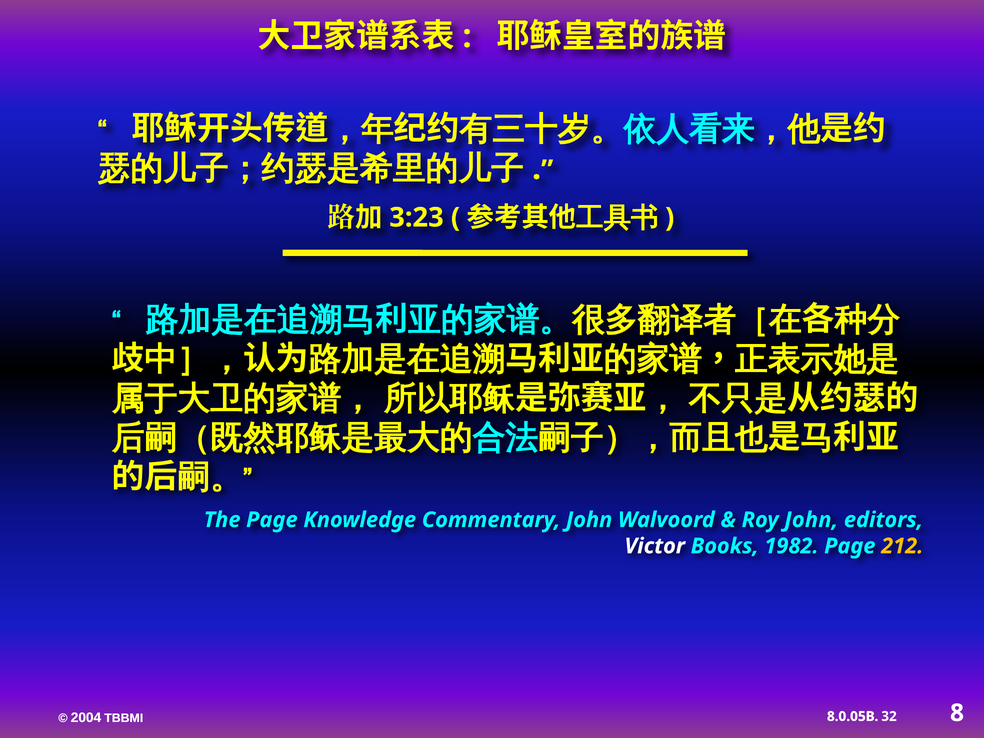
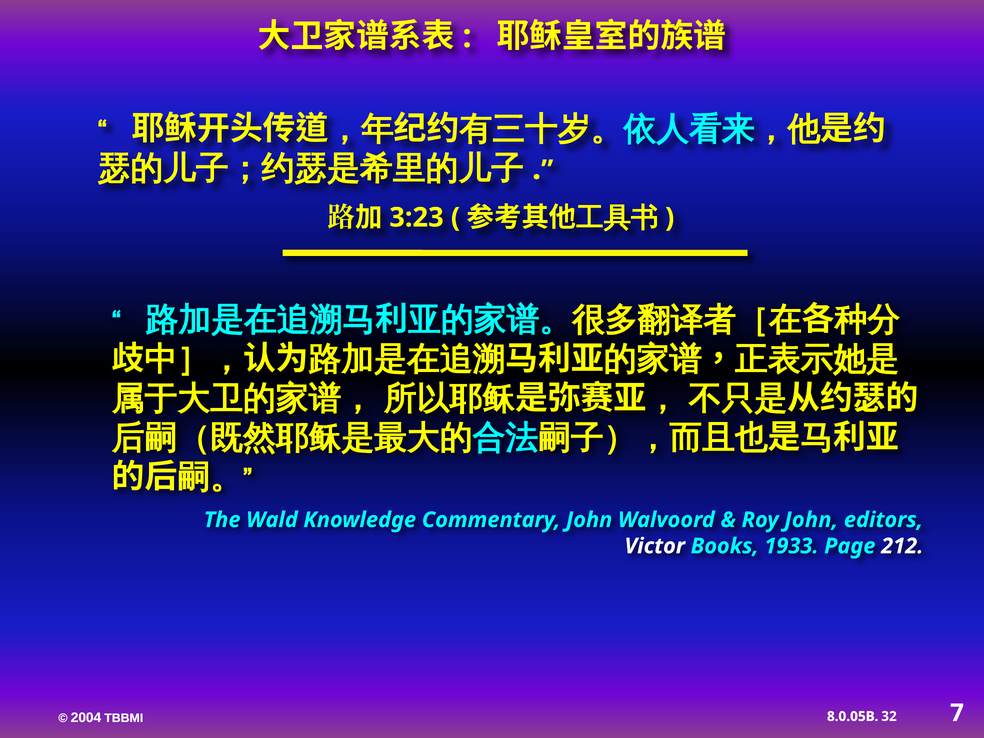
The Page: Page -> Wald
1982: 1982 -> 1933
212 colour: yellow -> white
8: 8 -> 7
